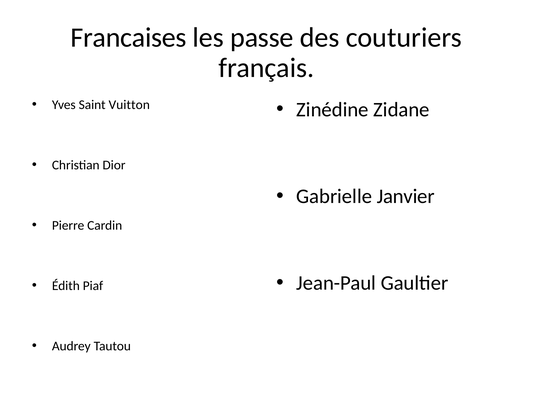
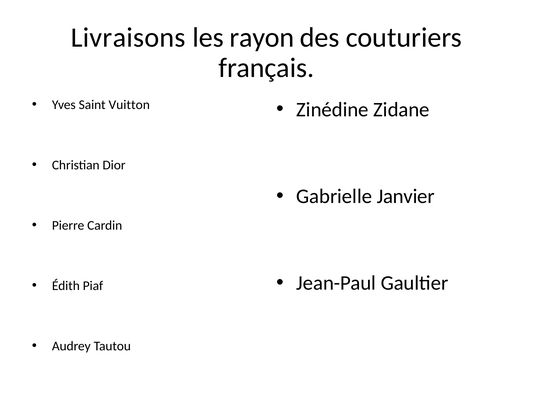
Francaises: Francaises -> Livraisons
passe: passe -> rayon
